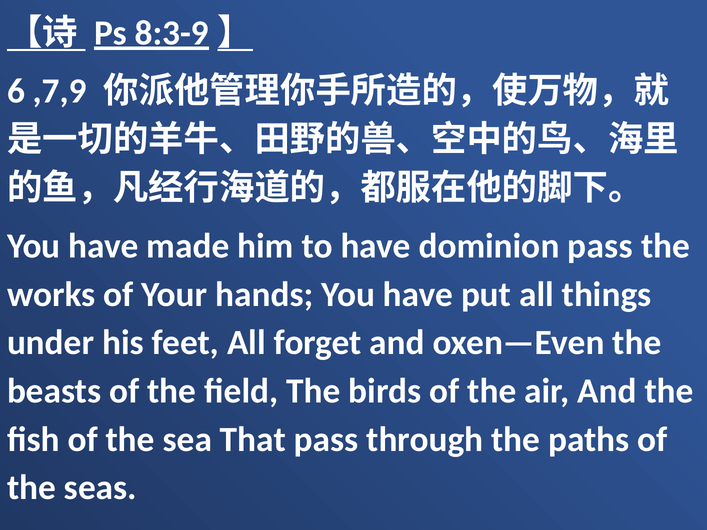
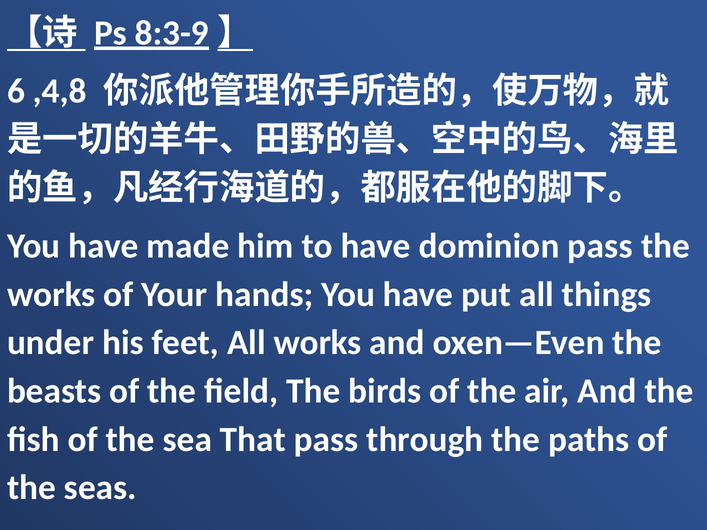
,7,9: ,7,9 -> ,4,8
All forget: forget -> works
